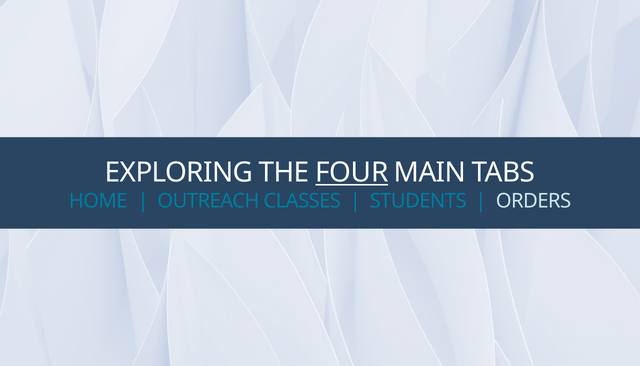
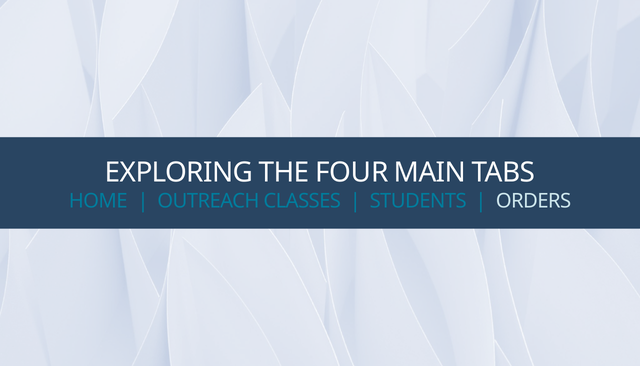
FOUR underline: present -> none
